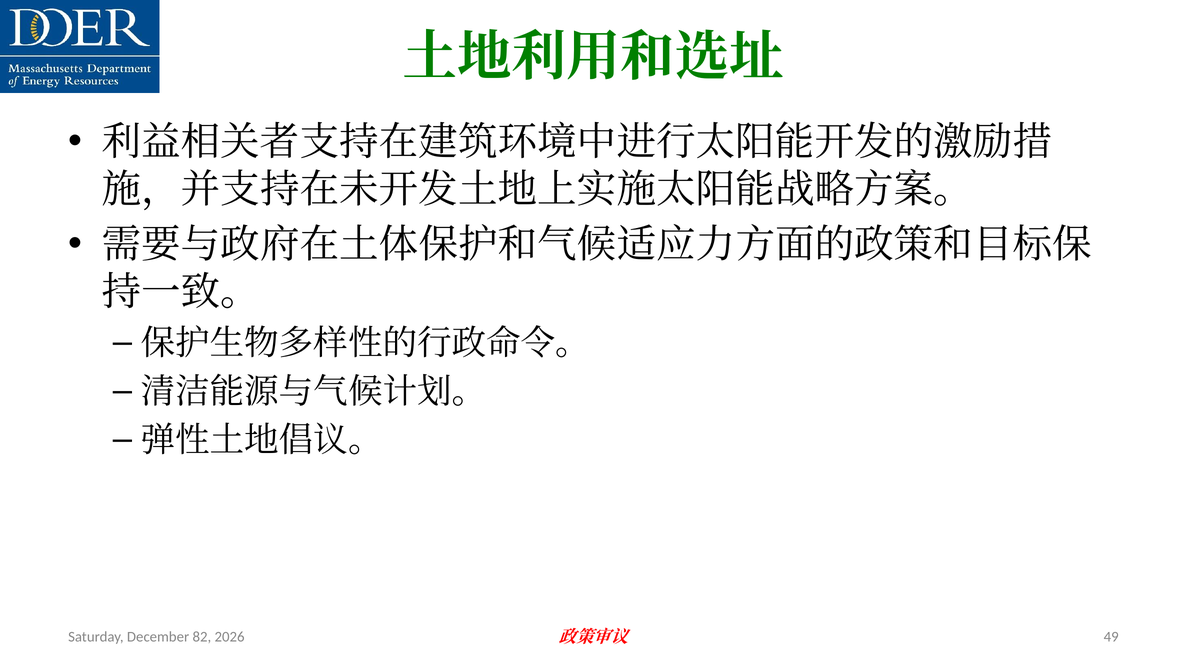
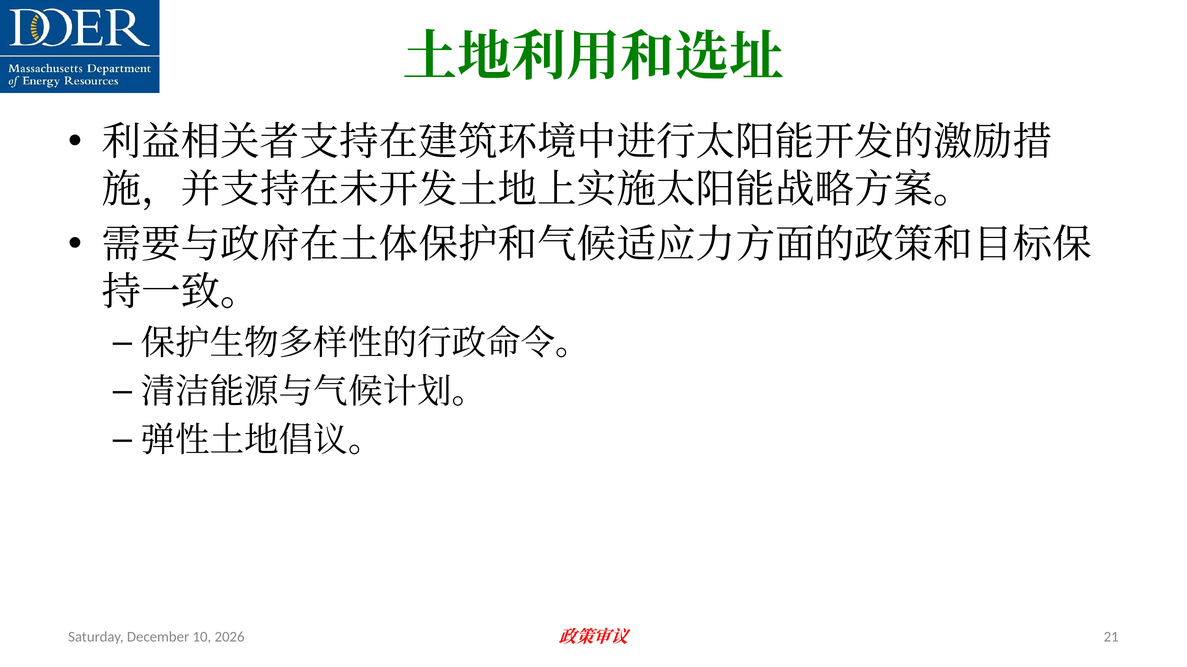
82: 82 -> 10
49: 49 -> 21
